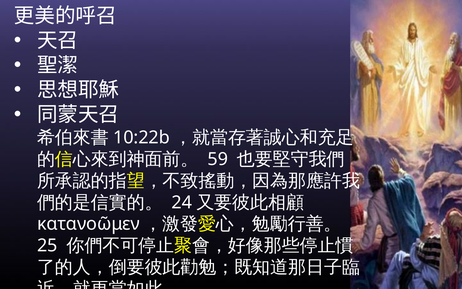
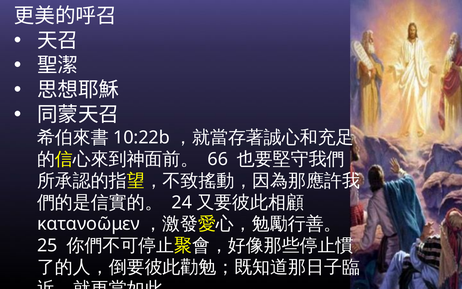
59: 59 -> 66
